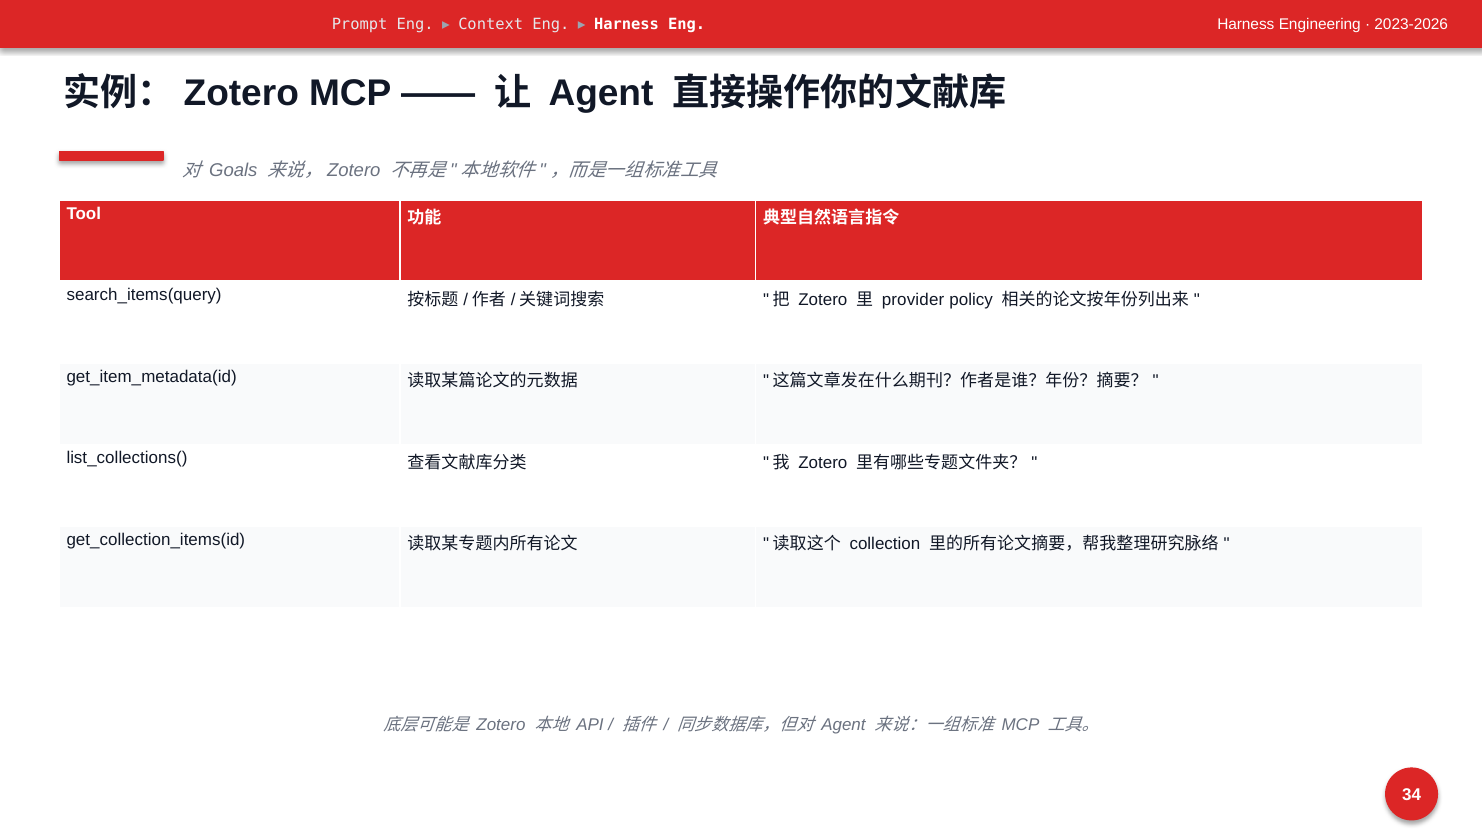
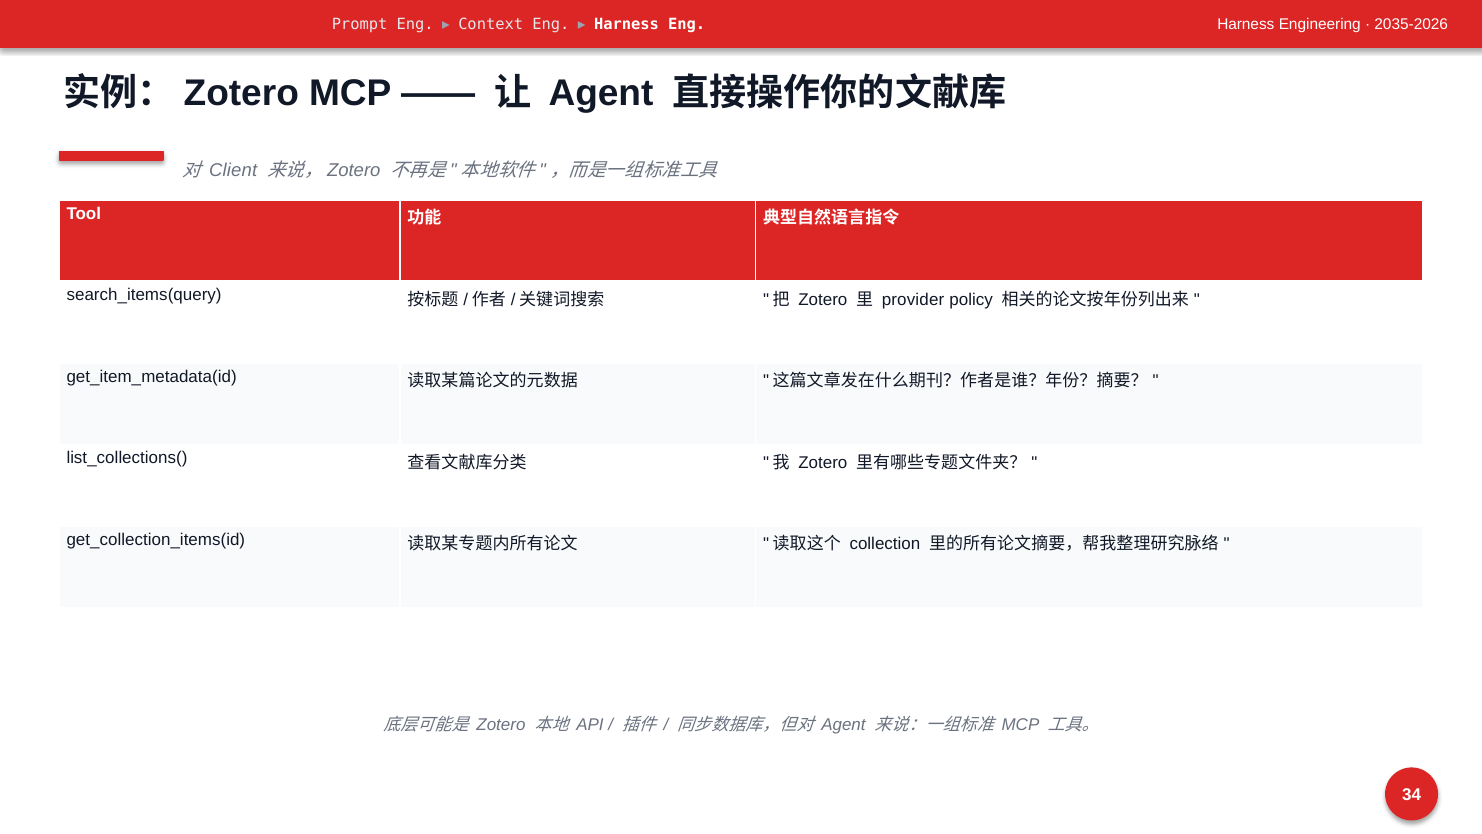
2023-2026: 2023-2026 -> 2035-2026
Goals: Goals -> Client
